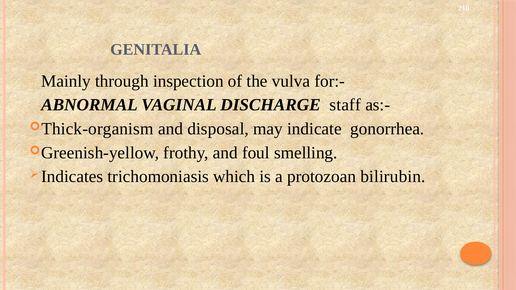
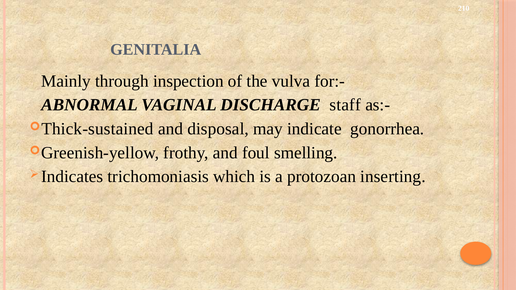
Thick-organism: Thick-organism -> Thick-sustained
bilirubin: bilirubin -> inserting
